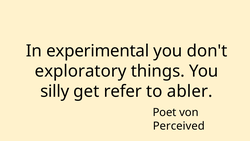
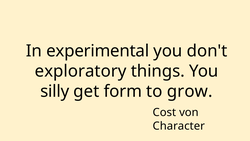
refer: refer -> form
abler: abler -> grow
Poet: Poet -> Cost
Perceived: Perceived -> Character
